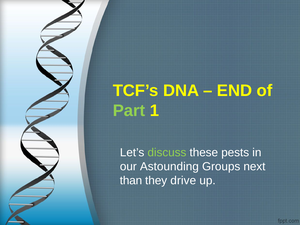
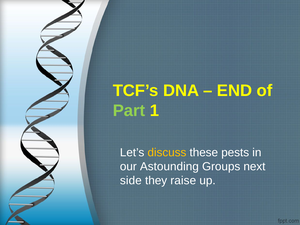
discuss colour: light green -> yellow
than: than -> side
drive: drive -> raise
